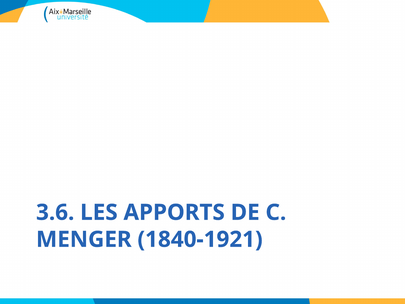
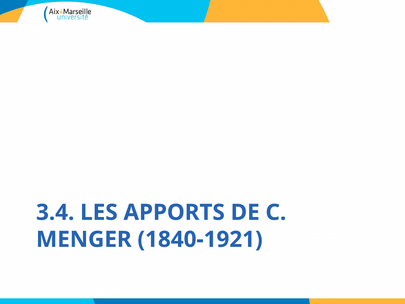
3.6: 3.6 -> 3.4
